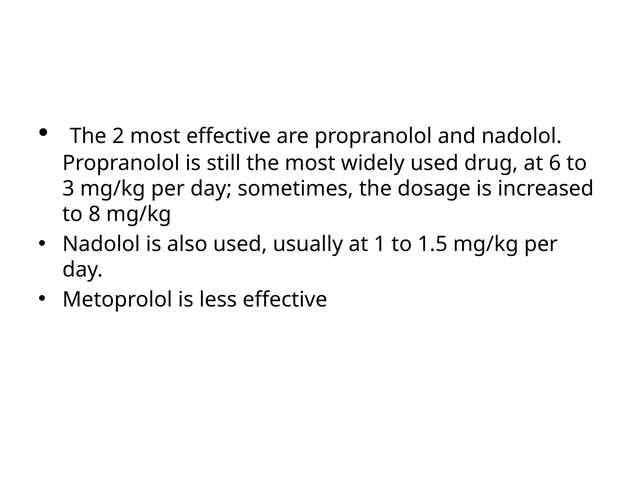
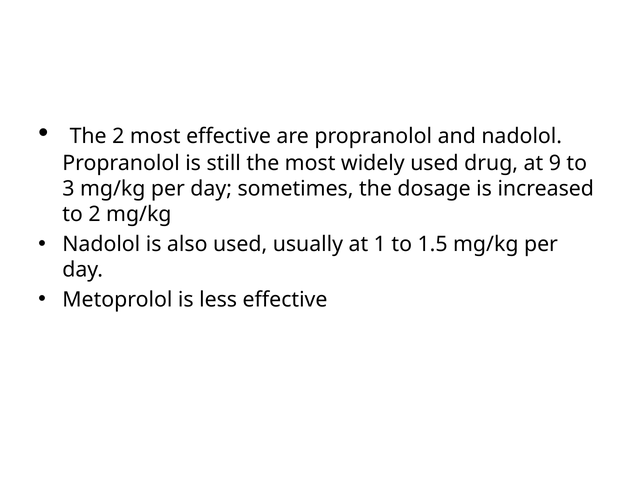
6: 6 -> 9
to 8: 8 -> 2
